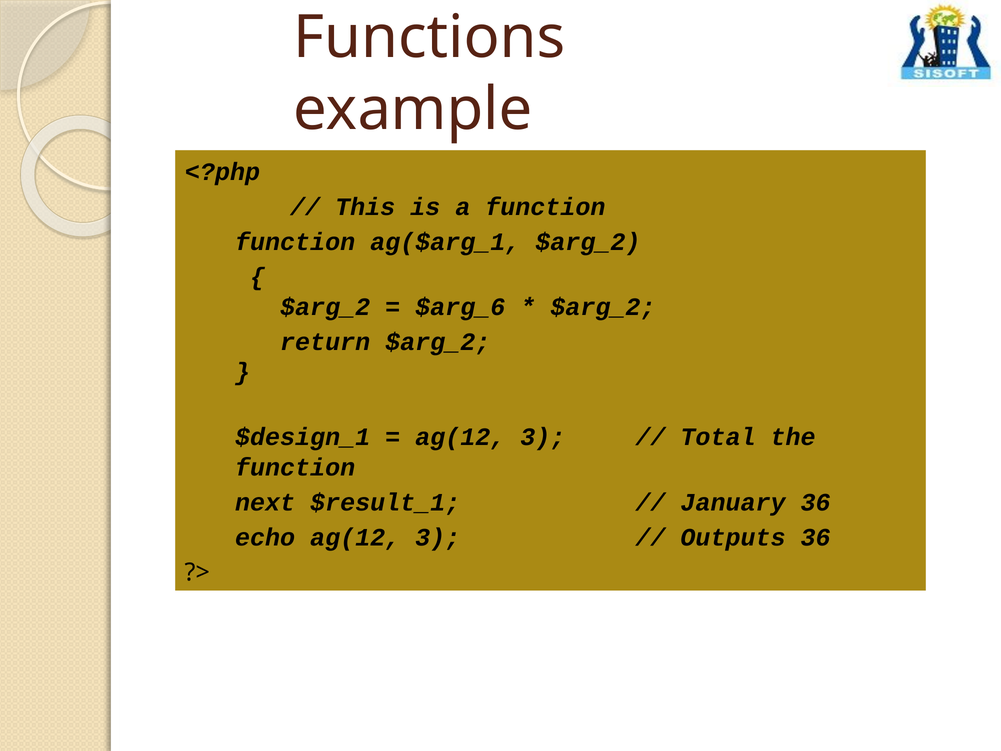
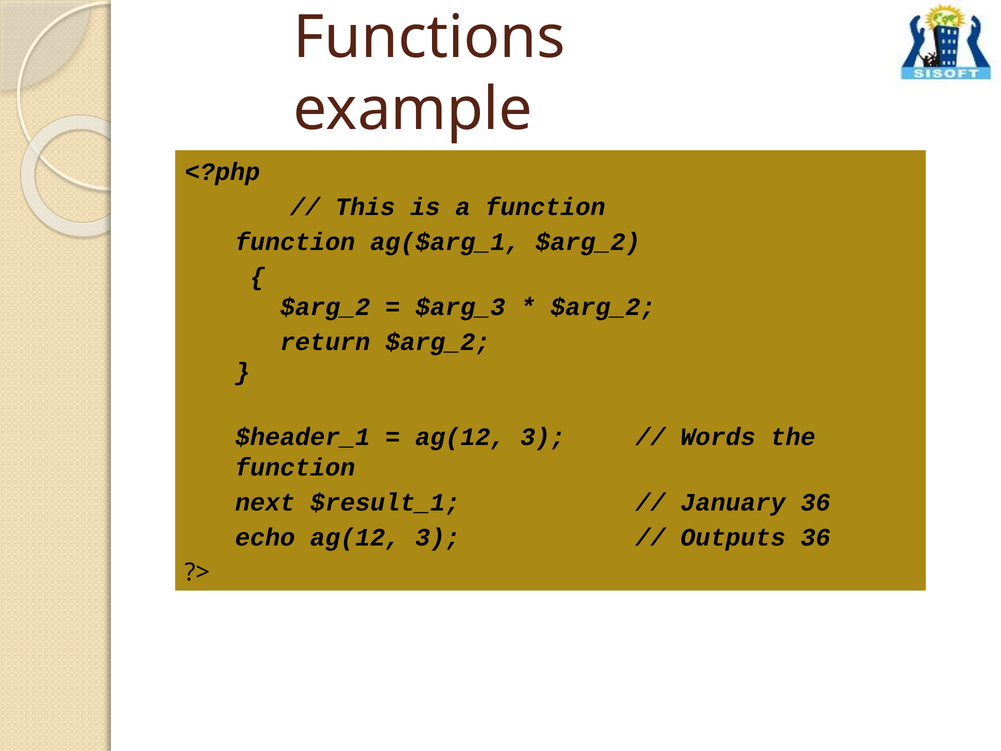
$arg_6: $arg_6 -> $arg_3
$design_1: $design_1 -> $header_1
Total: Total -> Words
